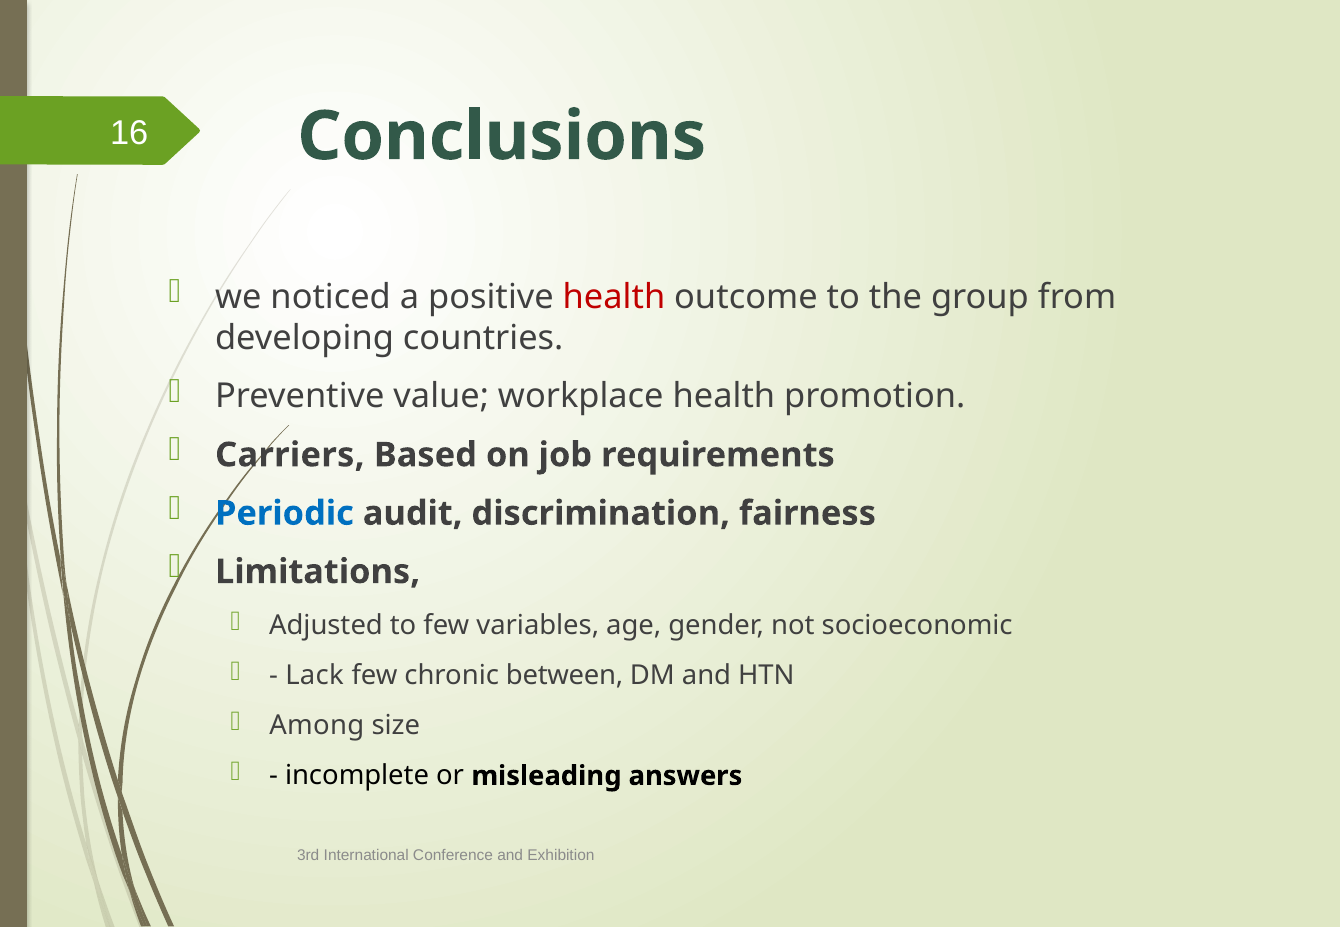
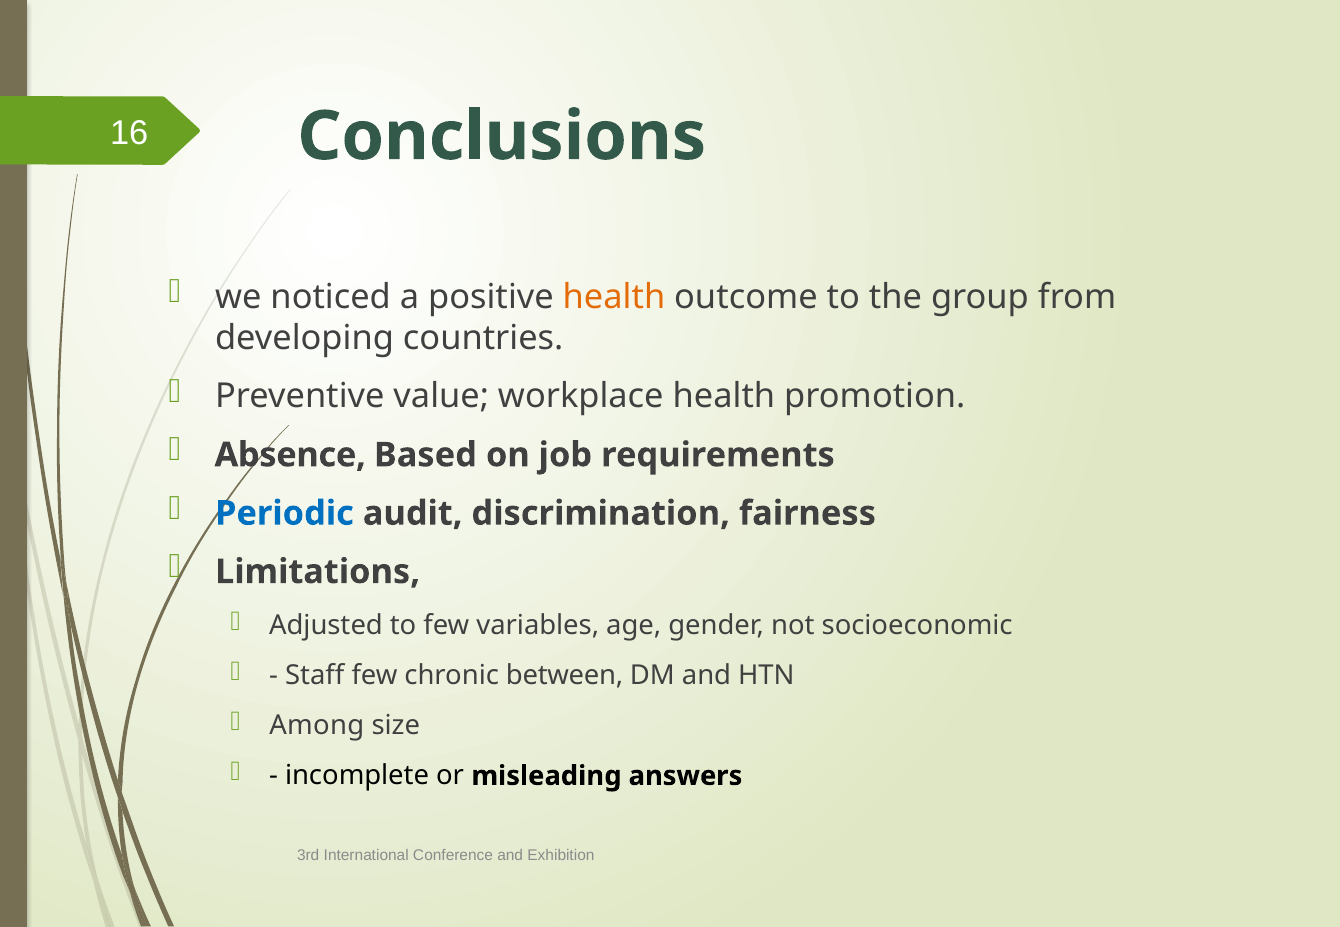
health at (614, 297) colour: red -> orange
Carriers: Carriers -> Absence
Lack: Lack -> Staff
